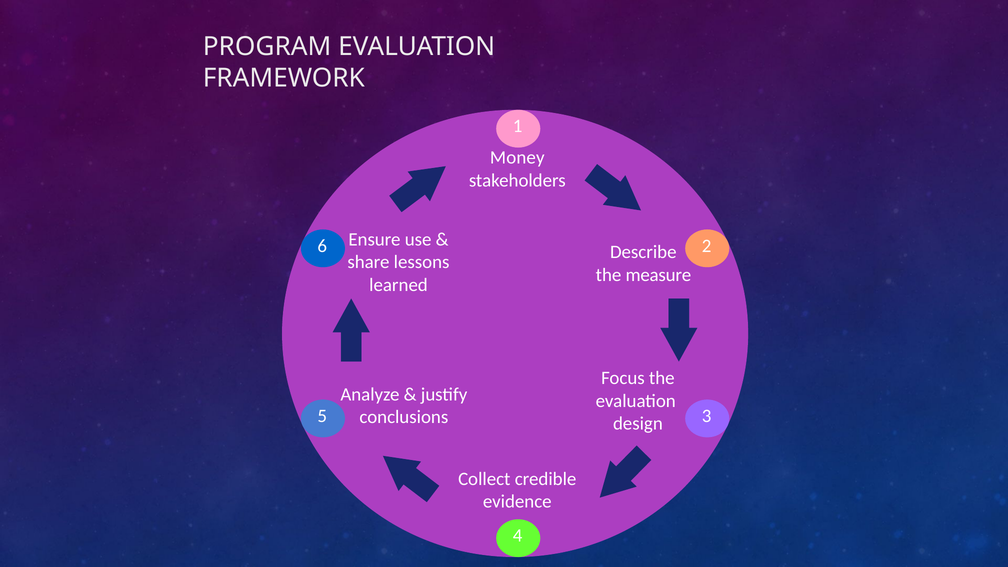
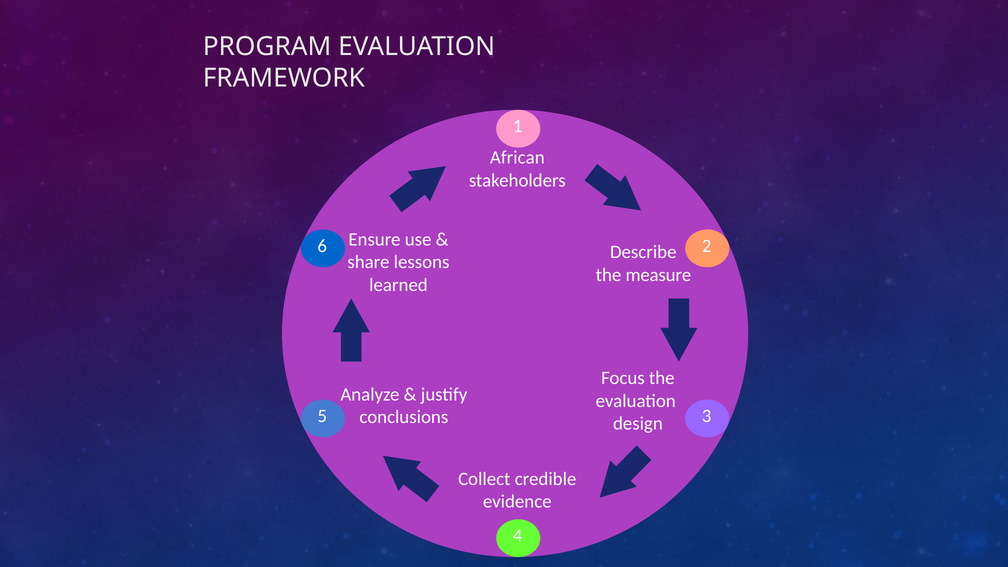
Money: Money -> African
